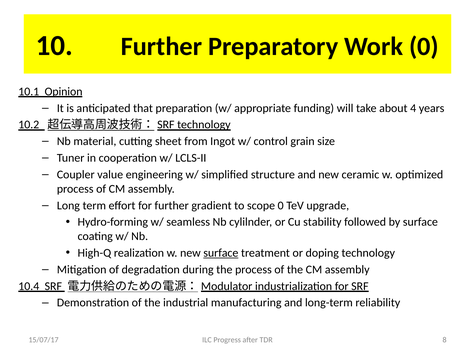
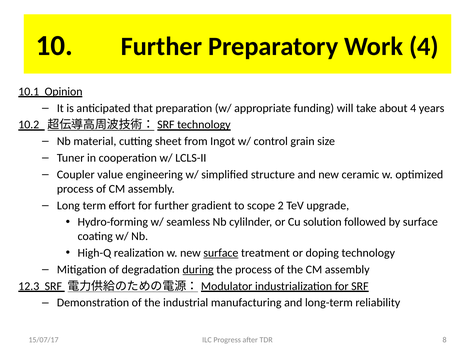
Work 0: 0 -> 4
scope 0: 0 -> 2
stability: stability -> solution
during underline: none -> present
10.4: 10.4 -> 12.3
